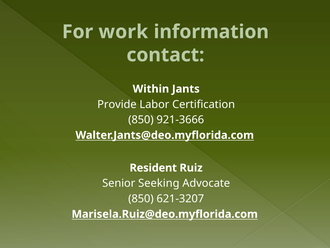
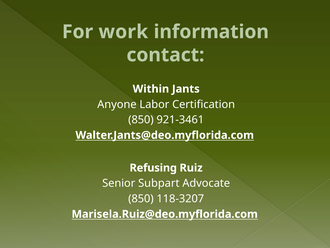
Provide: Provide -> Anyone
921-3666: 921-3666 -> 921-3461
Resident: Resident -> Refusing
Seeking: Seeking -> Subpart
621-3207: 621-3207 -> 118-3207
